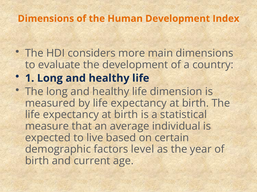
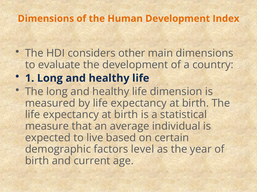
more: more -> other
